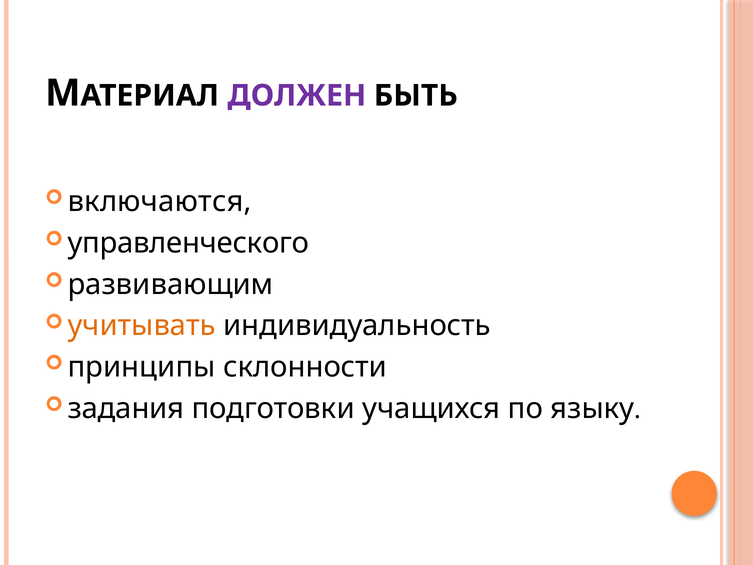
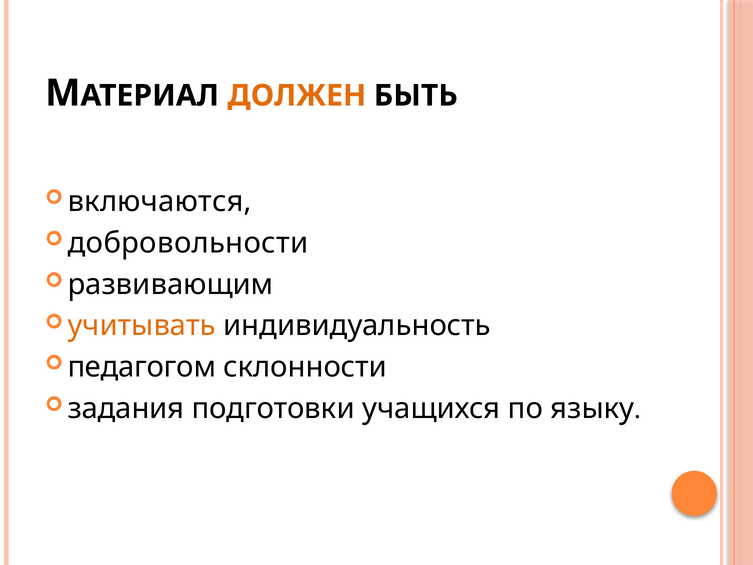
ДОЛЖЕН colour: purple -> orange
управленческого: управленческого -> добровольности
принципы: принципы -> педагогом
